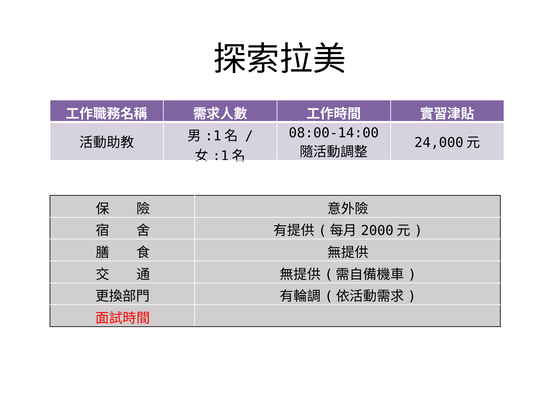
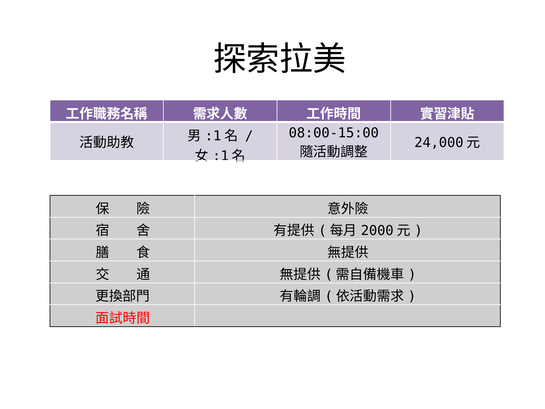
08:00-14:00: 08:00-14:00 -> 08:00-15:00
